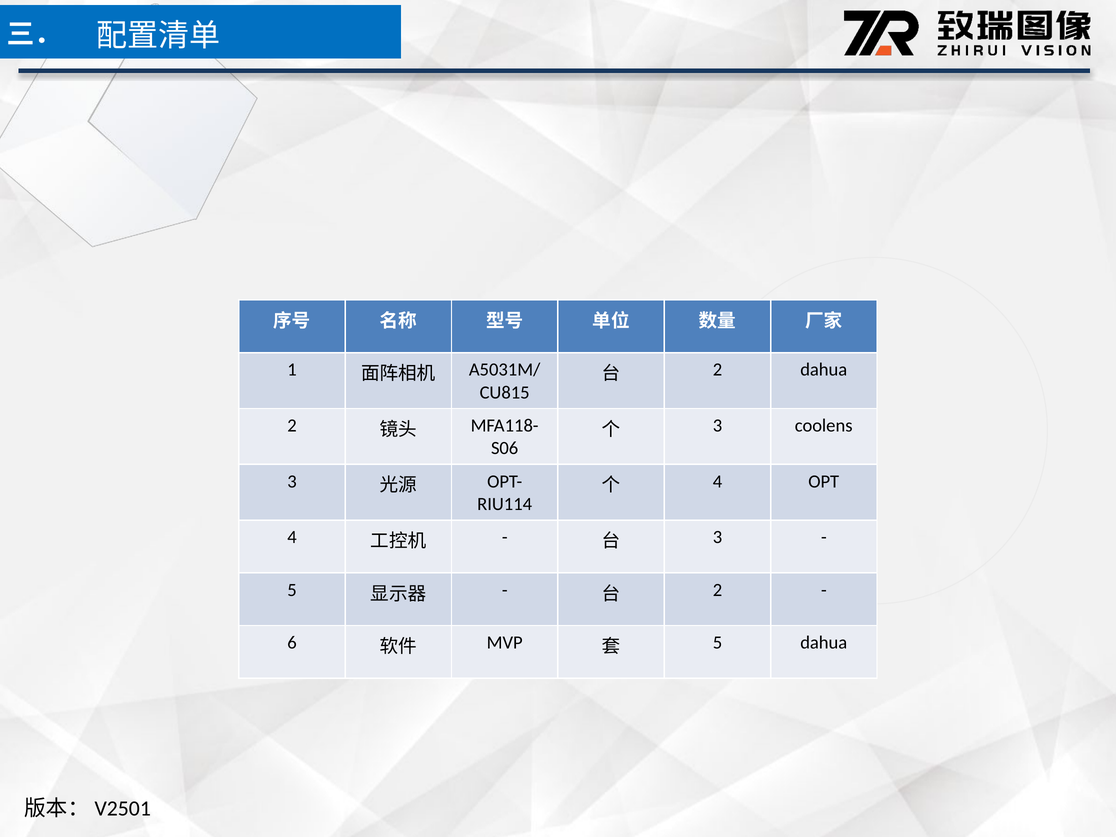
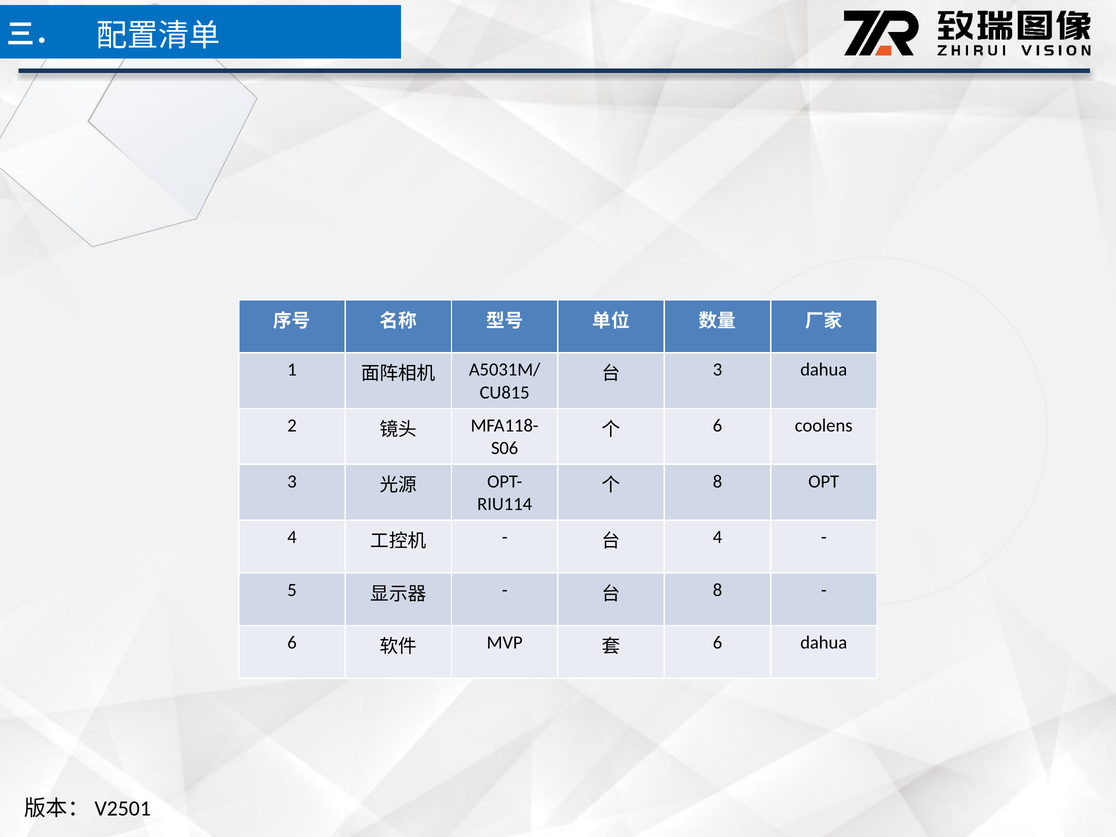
2 at (717, 370): 2 -> 3
3 at (717, 426): 3 -> 6
4 at (717, 481): 4 -> 8
3 at (717, 537): 3 -> 4
2 at (717, 590): 2 -> 8
5 at (717, 643): 5 -> 6
